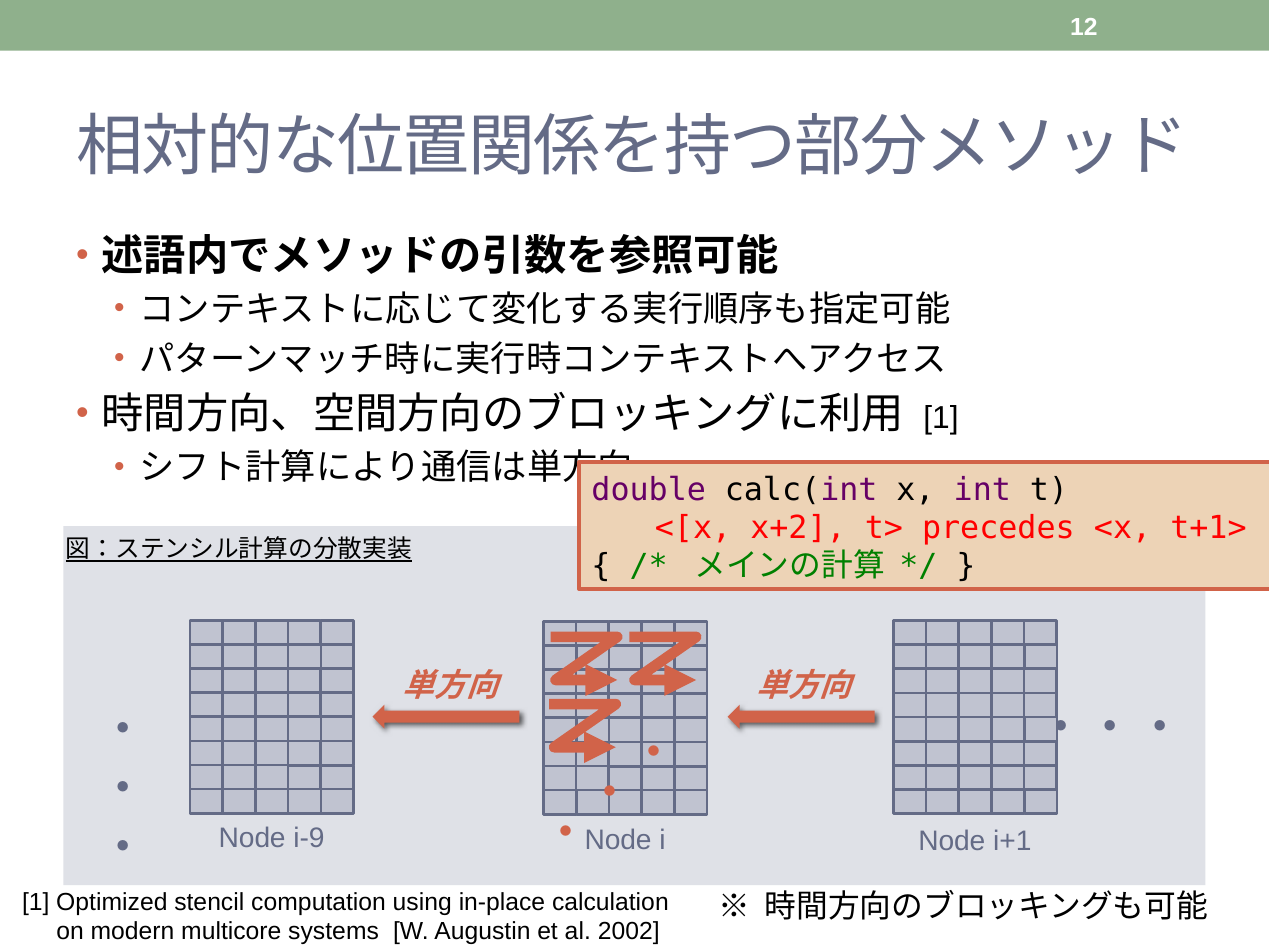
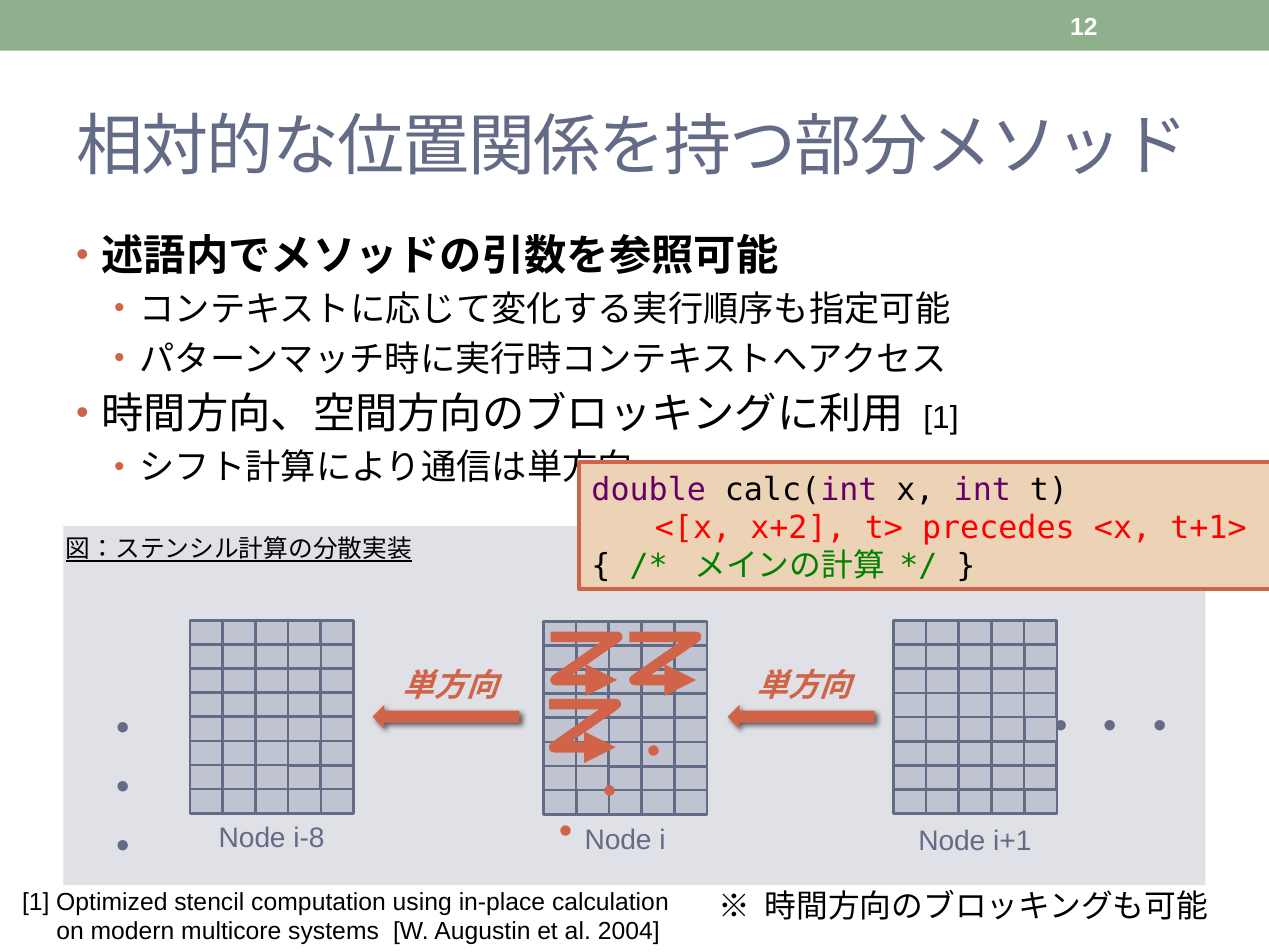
i-9: i-9 -> i-8
2002: 2002 -> 2004
